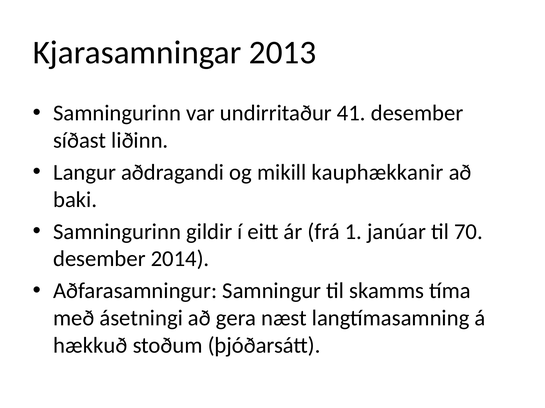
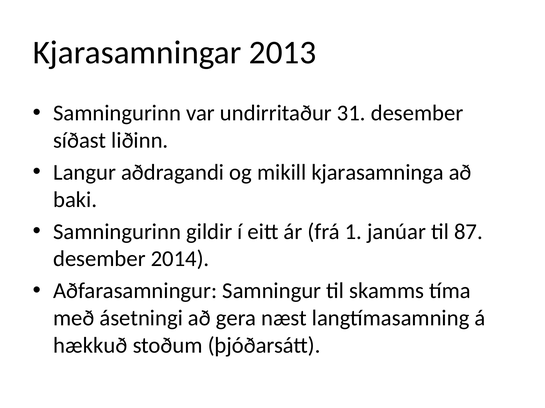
41: 41 -> 31
kauphækkanir: kauphækkanir -> kjarasamninga
70: 70 -> 87
